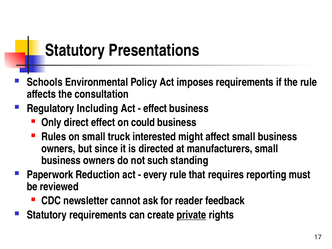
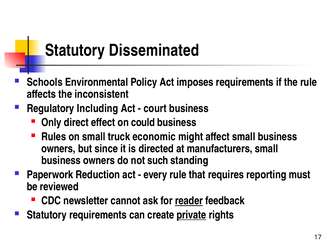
Presentations: Presentations -> Disseminated
consultation: consultation -> inconsistent
effect at (155, 108): effect -> court
interested: interested -> economic
reader underline: none -> present
